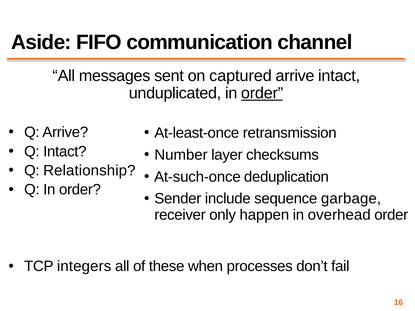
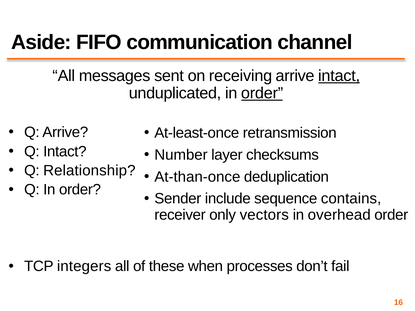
captured: captured -> receiving
intact at (339, 76) underline: none -> present
At-such-once: At-such-once -> At-than-once
garbage: garbage -> contains
happen: happen -> vectors
